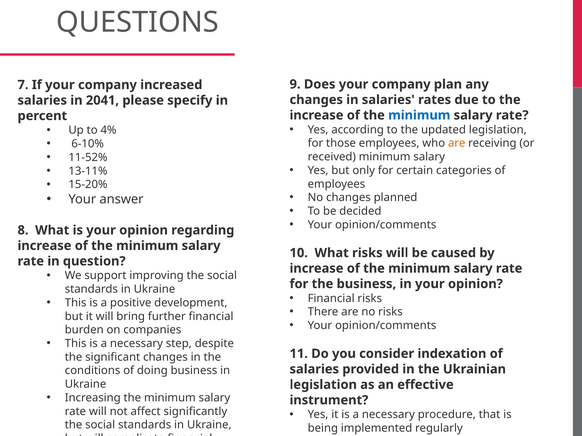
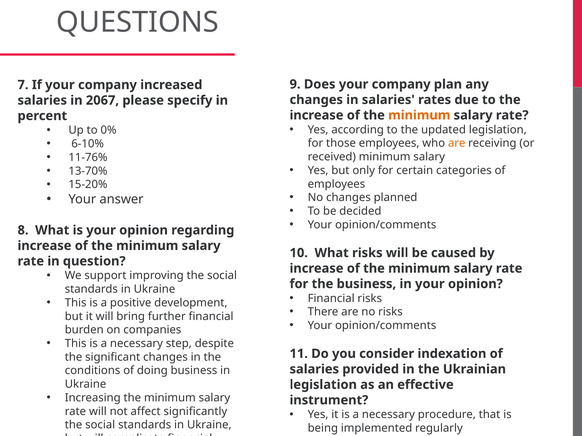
2041: 2041 -> 2067
minimum at (419, 115) colour: blue -> orange
4%: 4% -> 0%
11-52%: 11-52% -> 11-76%
13-11%: 13-11% -> 13-70%
